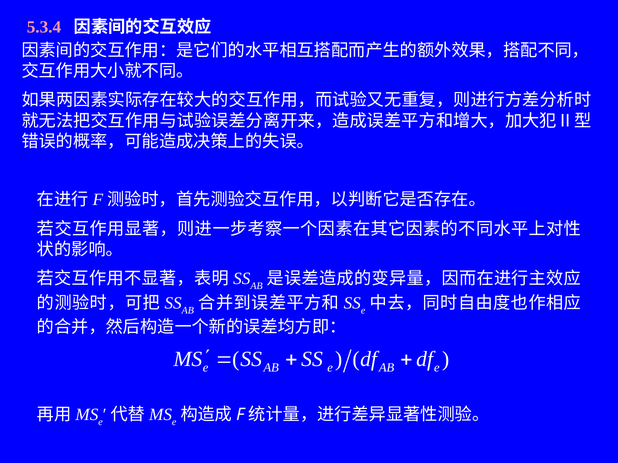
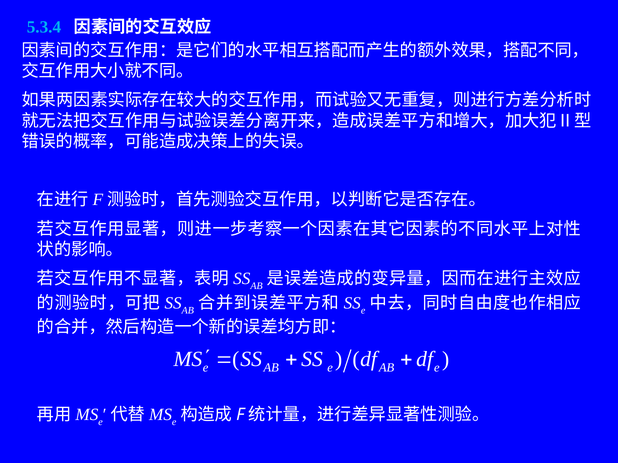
5.3.4 colour: pink -> light blue
